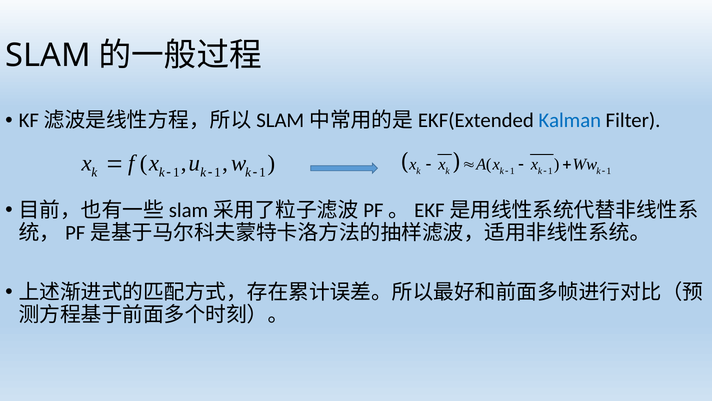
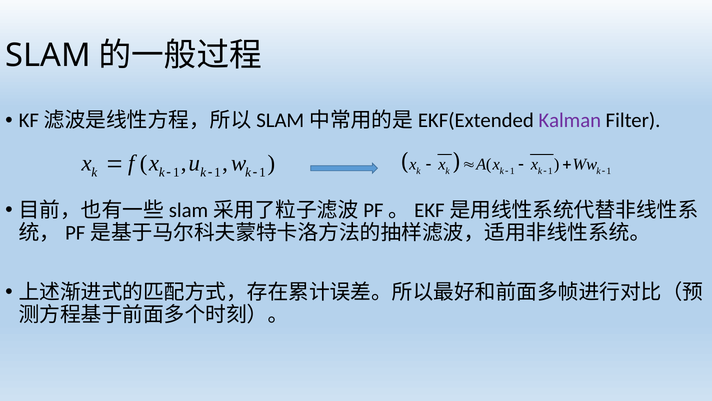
Kalman colour: blue -> purple
